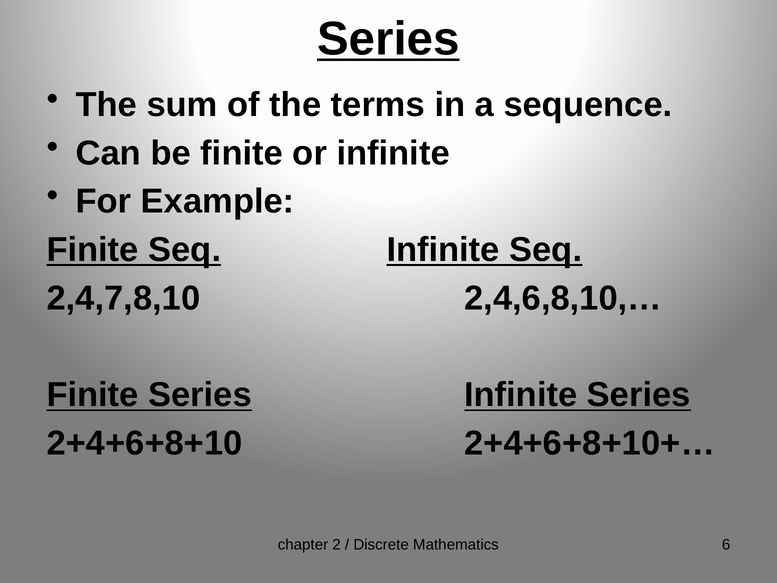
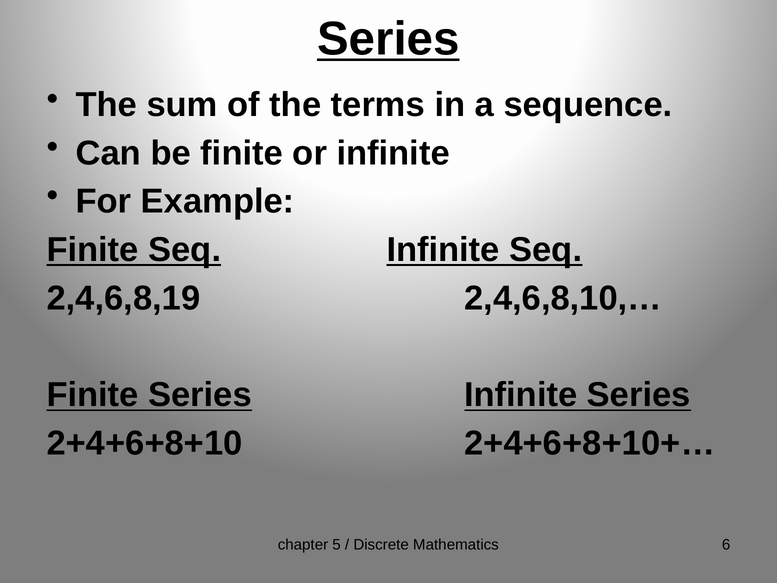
2,4,7,8,10: 2,4,7,8,10 -> 2,4,6,8,19
2: 2 -> 5
